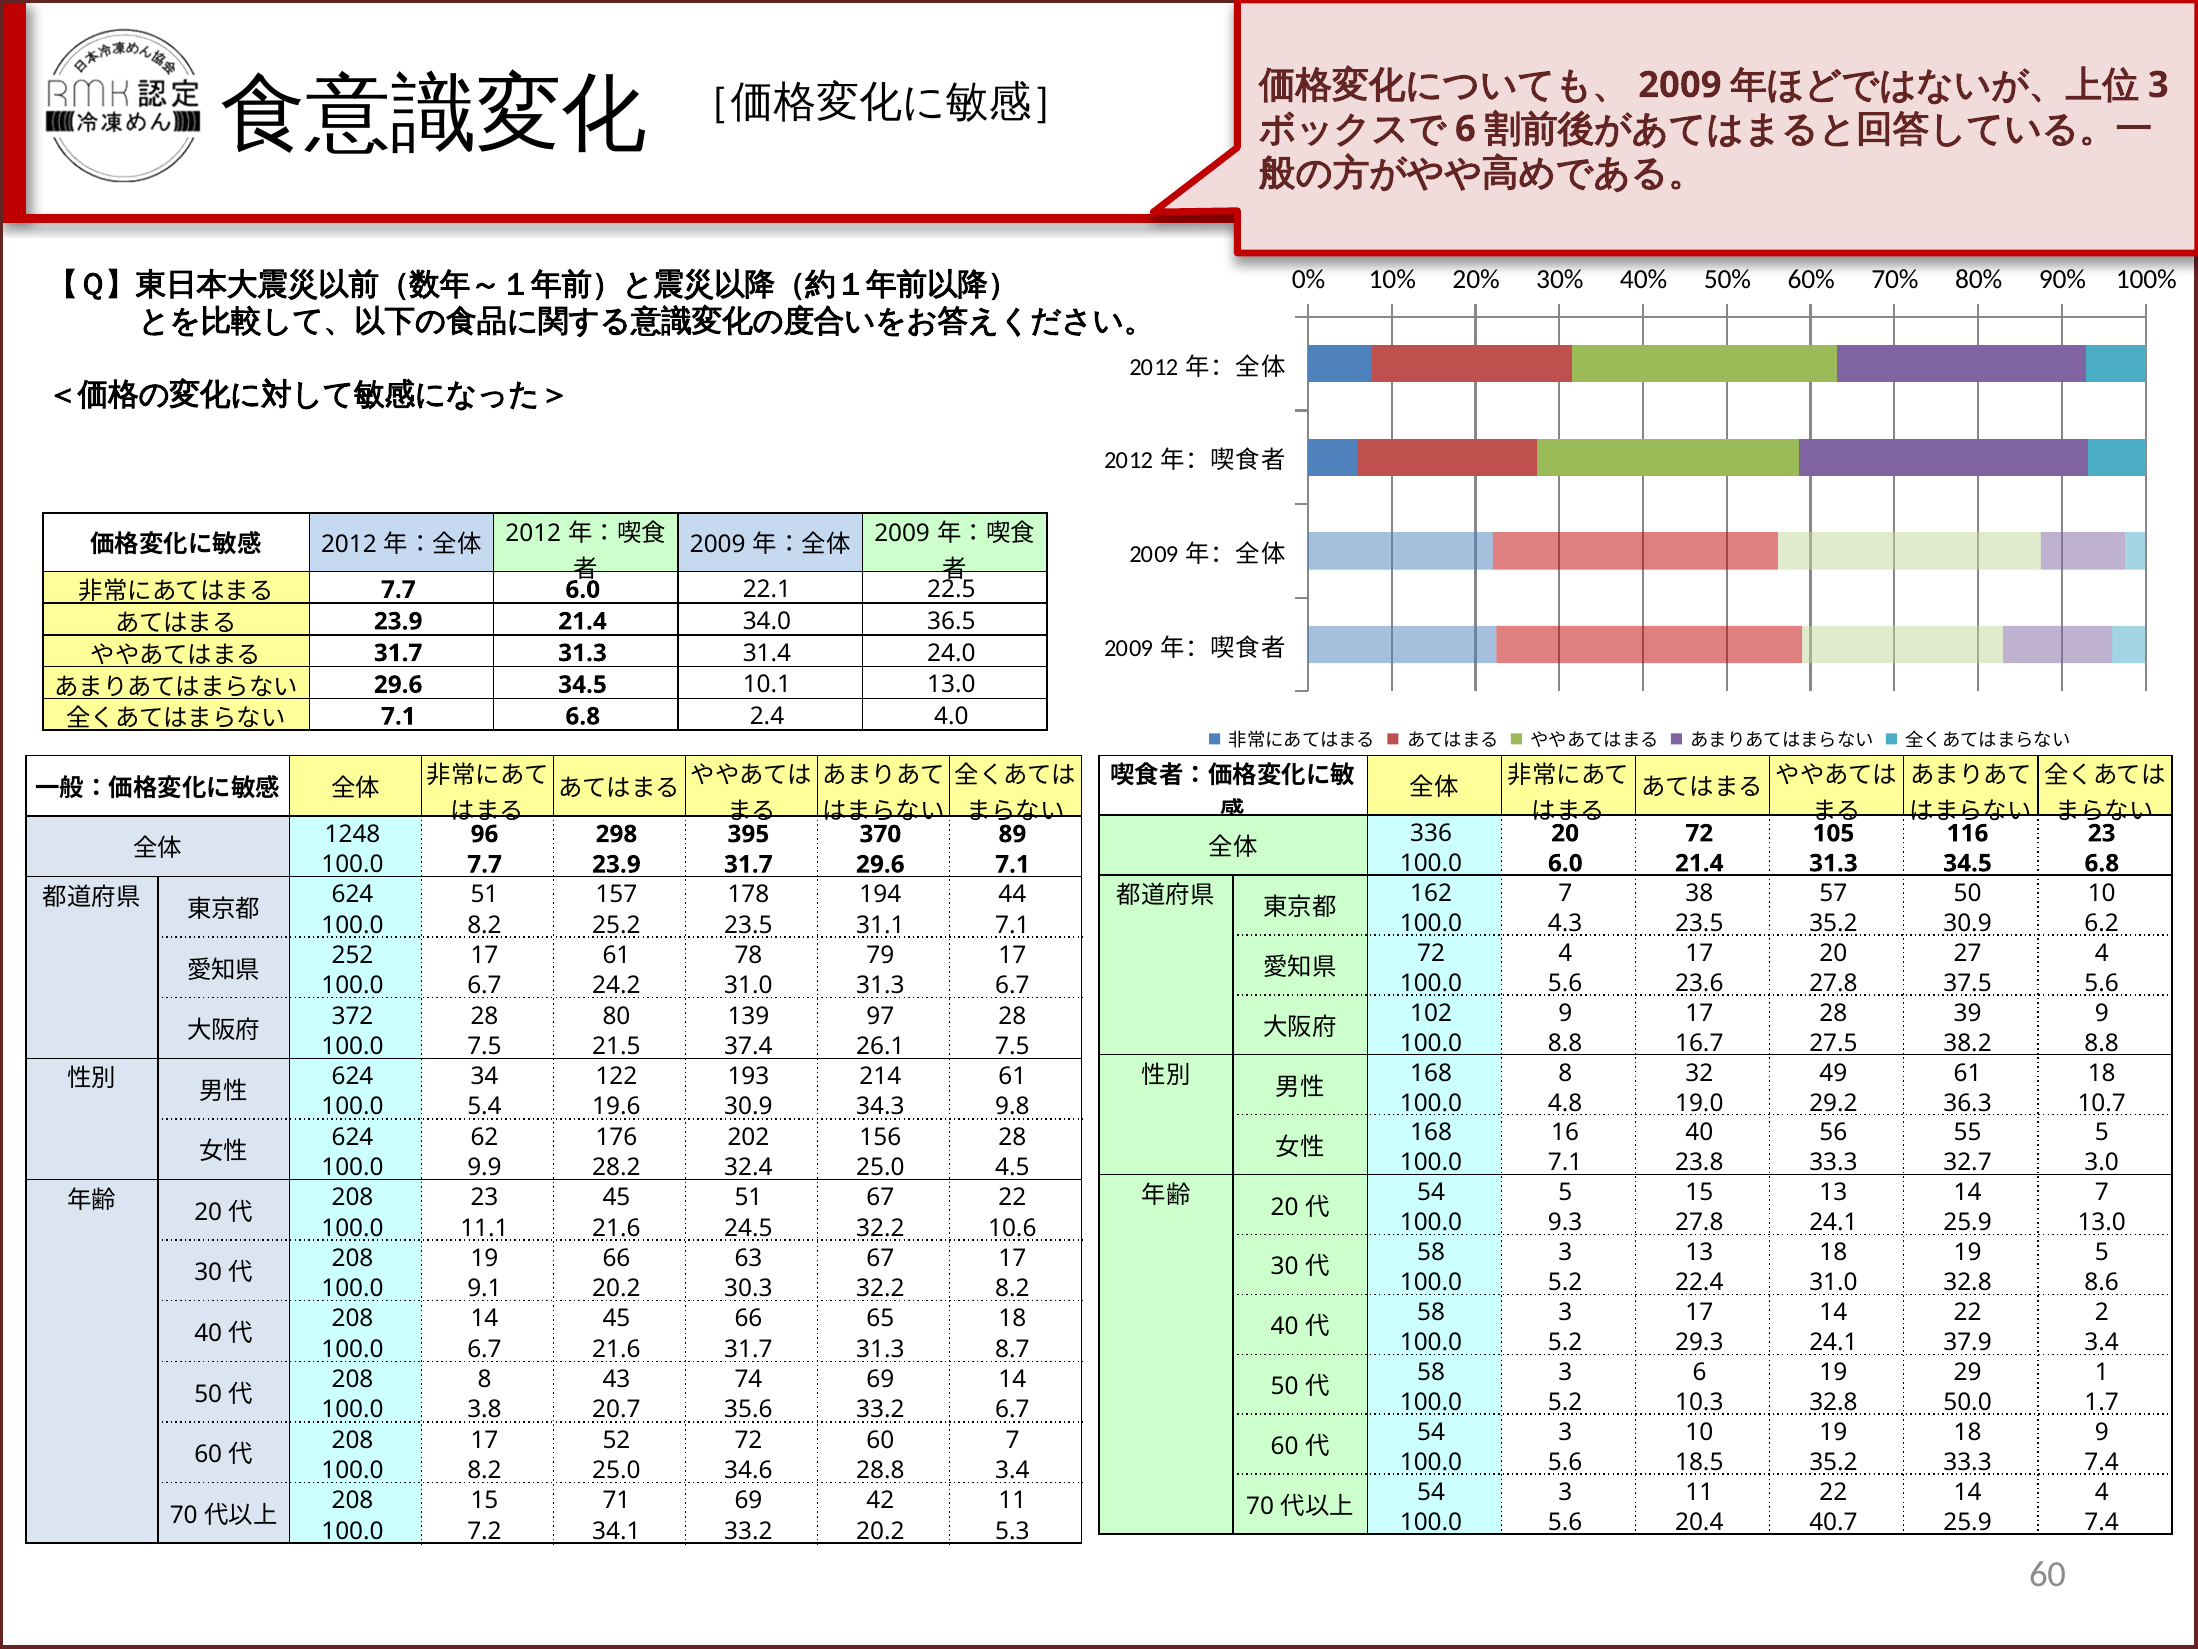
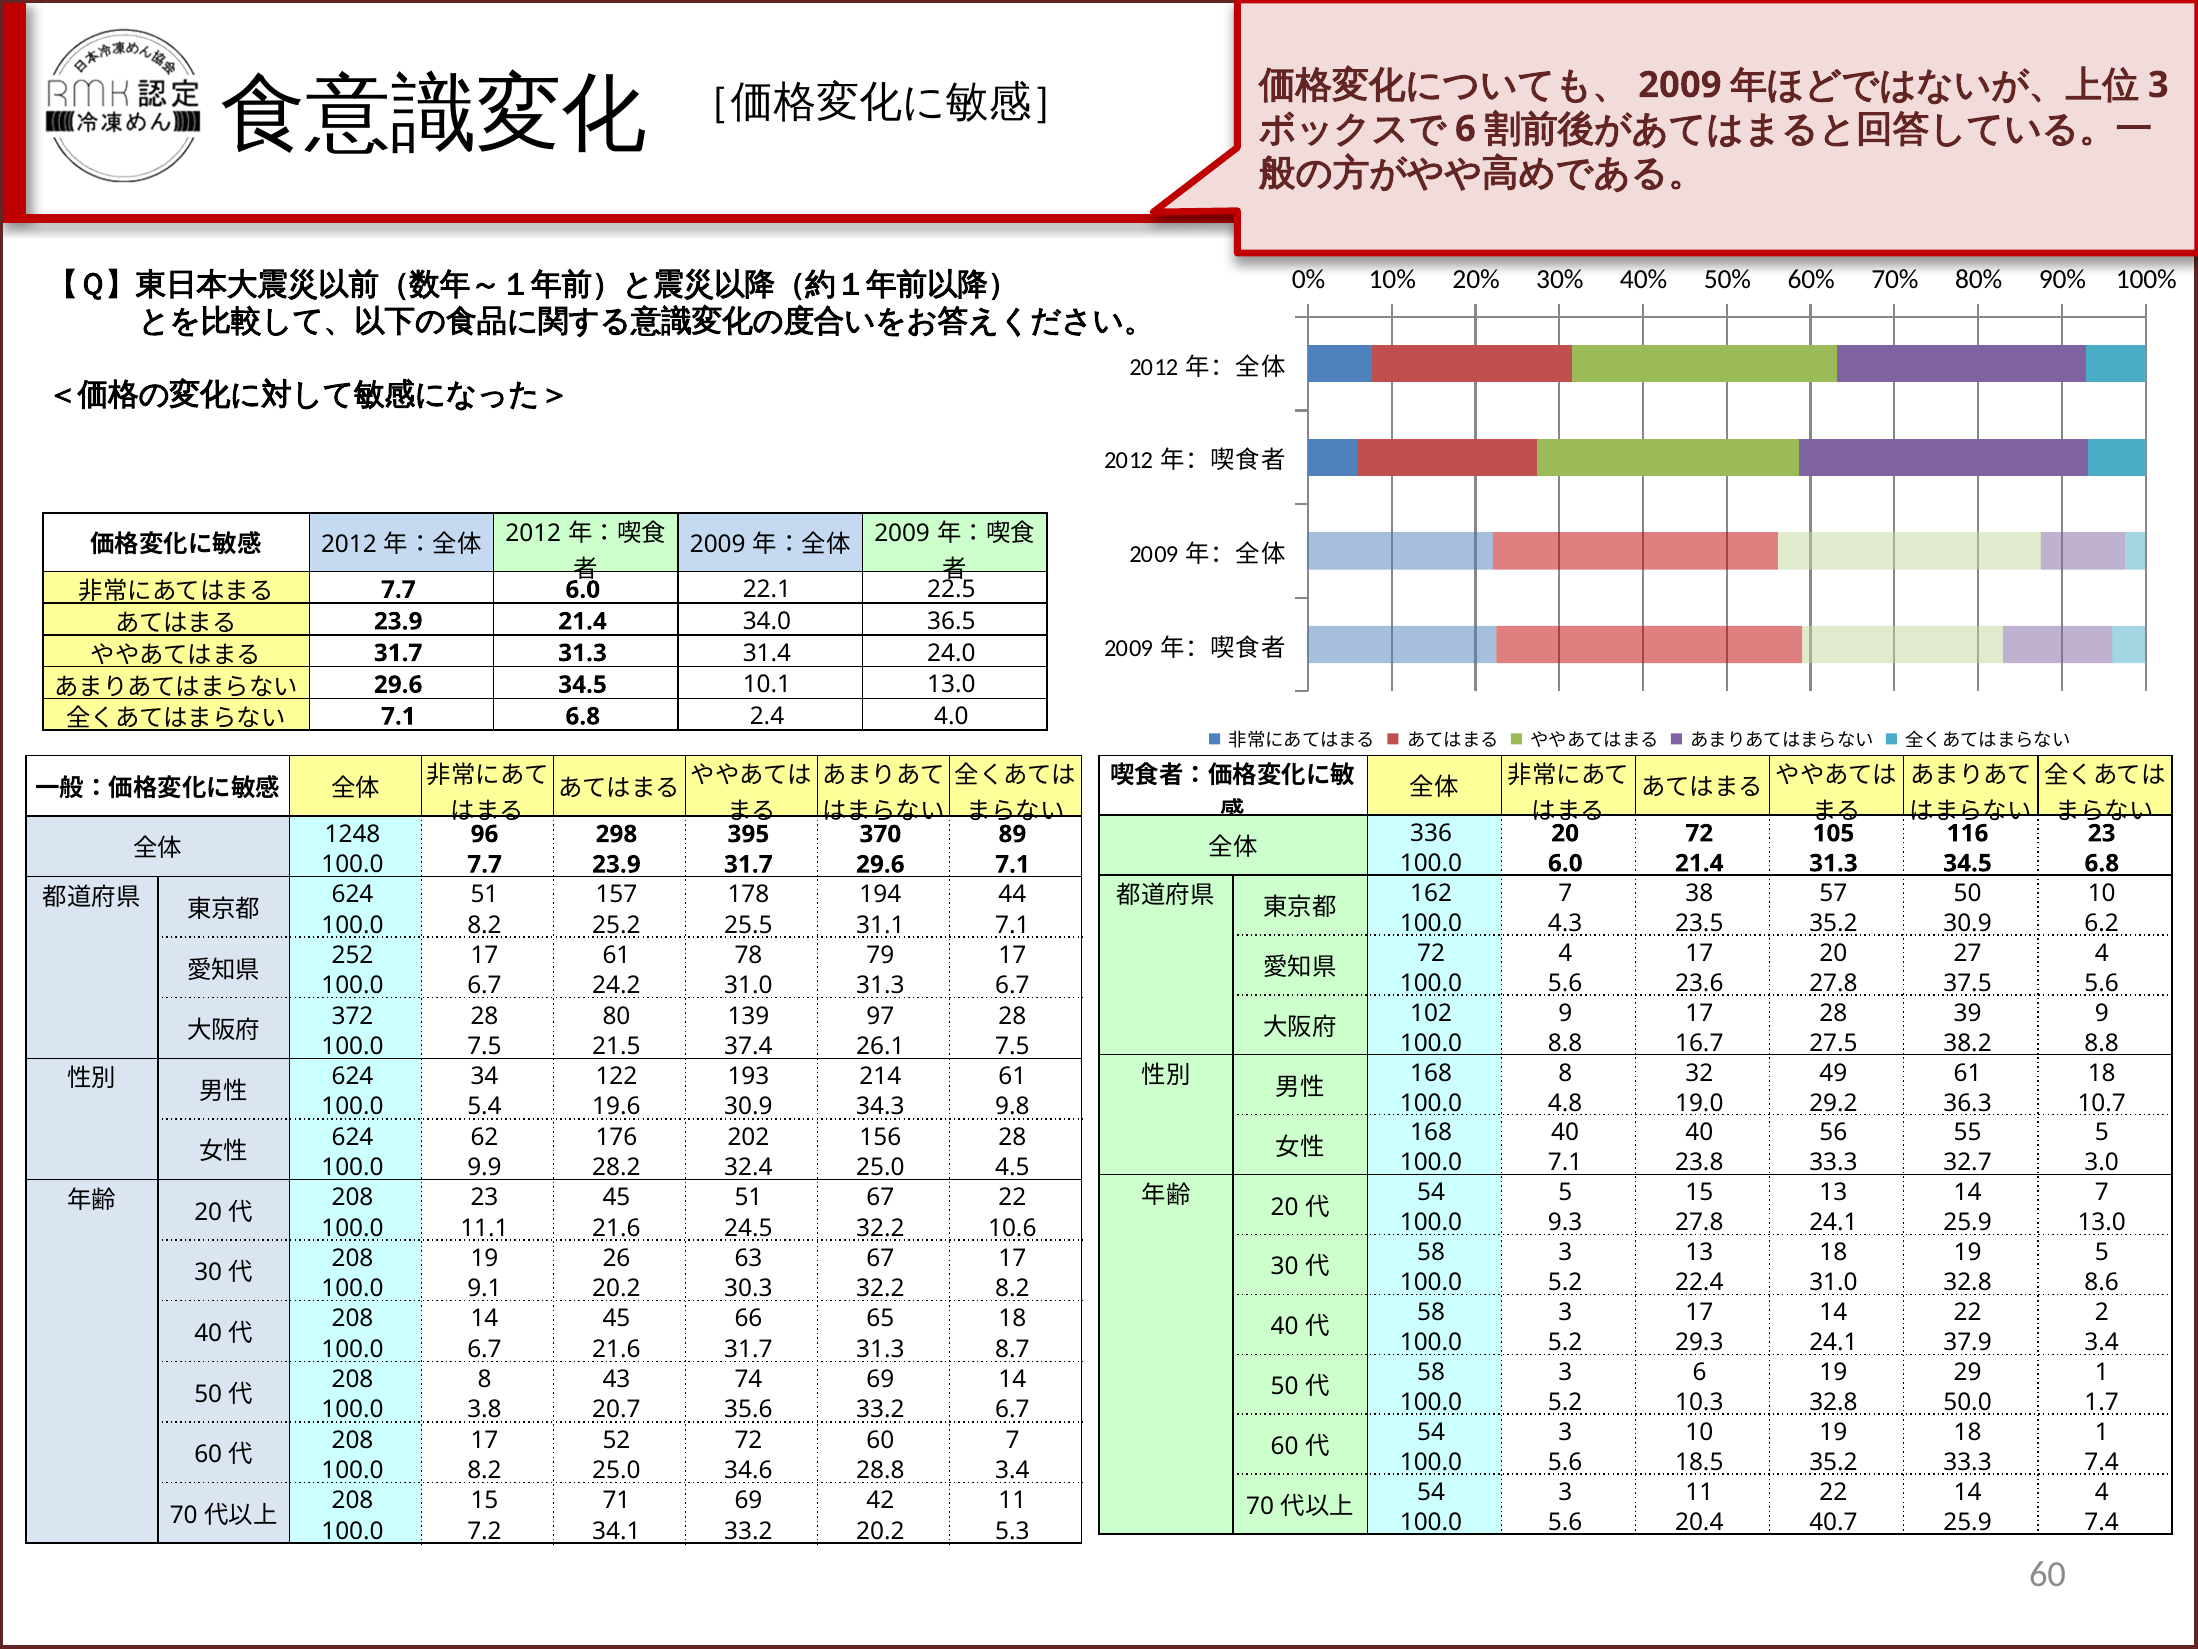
25.2 23.5: 23.5 -> 25.5
16 at (1565, 1133): 16 -> 40
19 66: 66 -> 26
18 9: 9 -> 1
